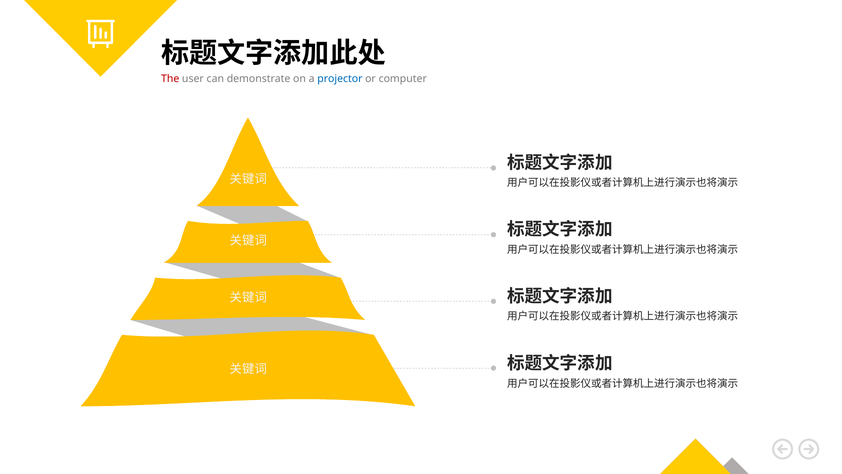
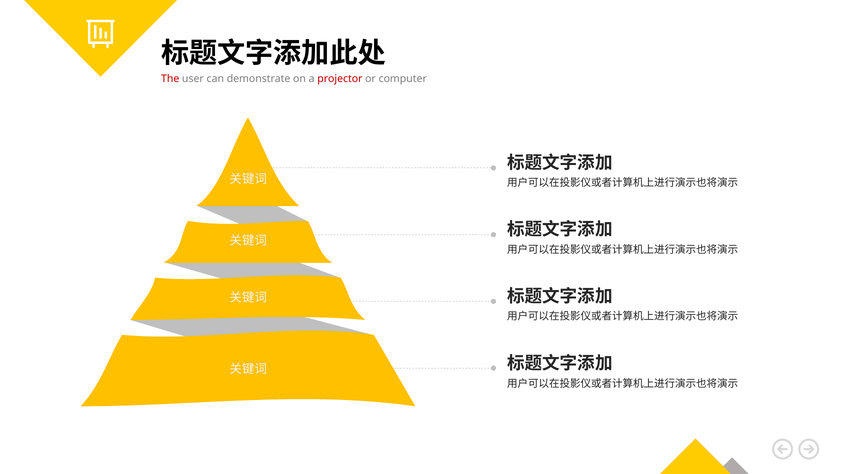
projector colour: blue -> red
